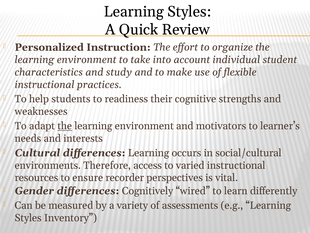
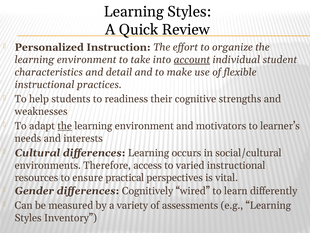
account underline: none -> present
study: study -> detail
recorder: recorder -> practical
